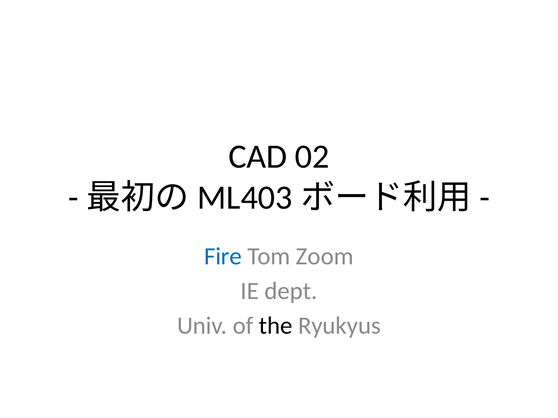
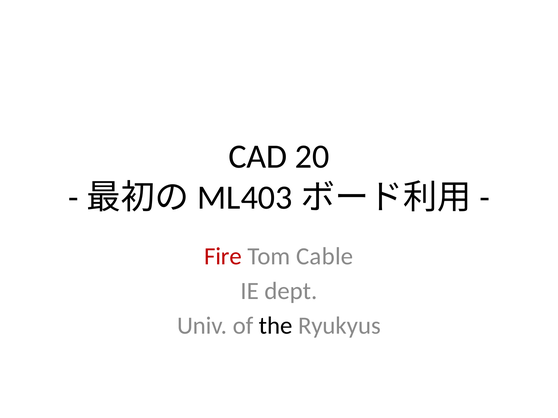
02: 02 -> 20
Fire colour: blue -> red
Zoom: Zoom -> Cable
